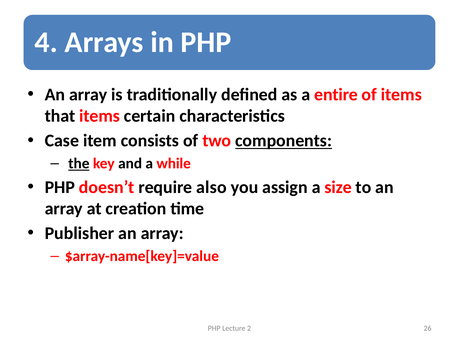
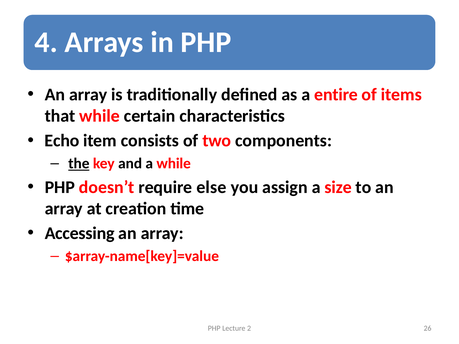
that items: items -> while
Case: Case -> Echo
components underline: present -> none
also: also -> else
Publisher: Publisher -> Accessing
